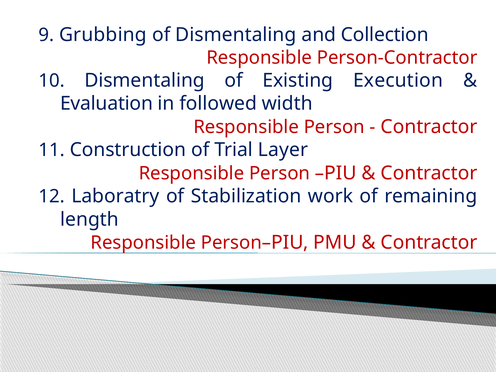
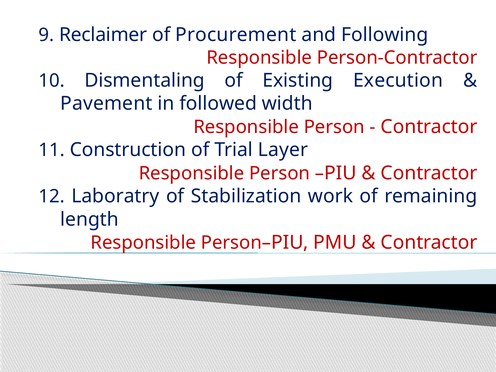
Grubbing: Grubbing -> Reclaimer
of Dismentaling: Dismentaling -> Procurement
Collection: Collection -> Following
Evaluation: Evaluation -> Pavement
